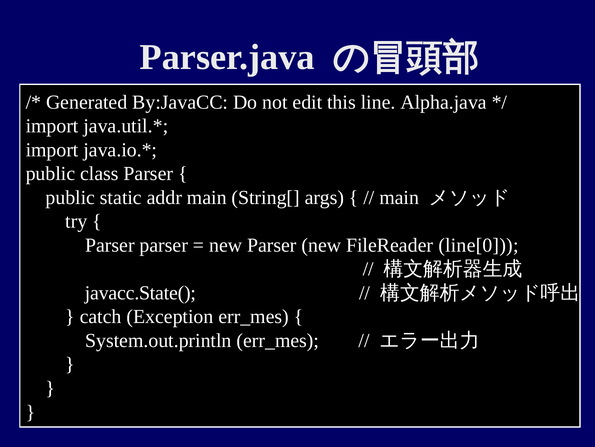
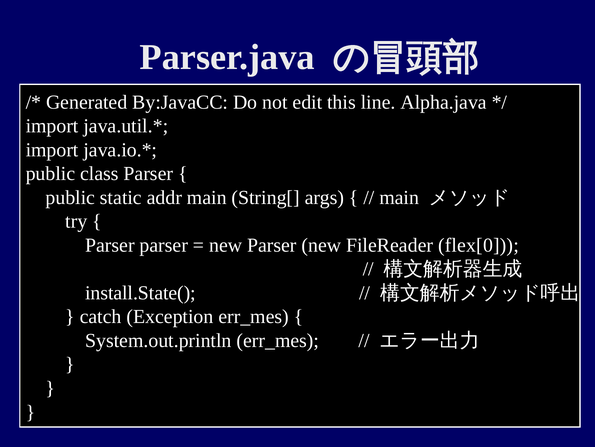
line[0: line[0 -> flex[0
javacc.State(: javacc.State( -> install.State(
